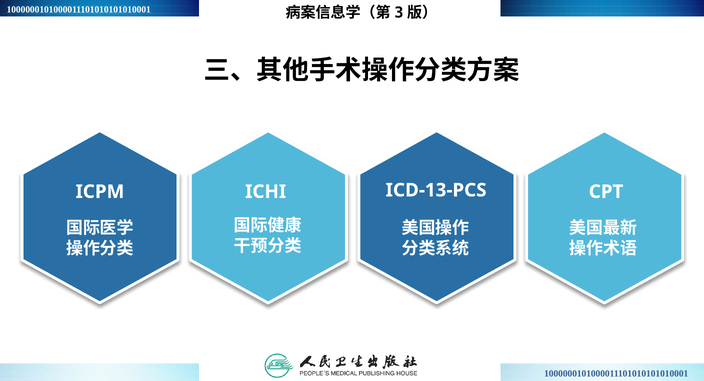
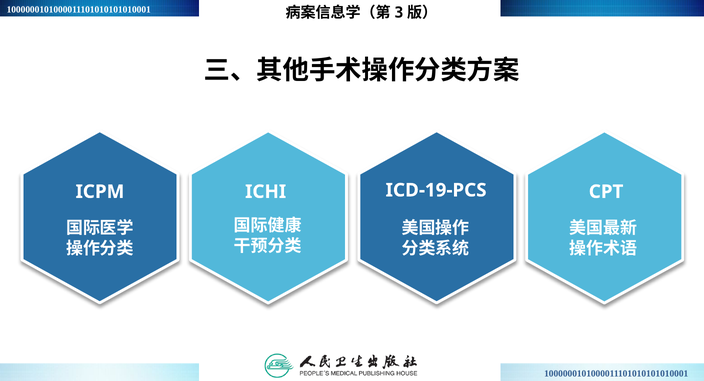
ICD-13-PCS: ICD-13-PCS -> ICD-19-PCS
